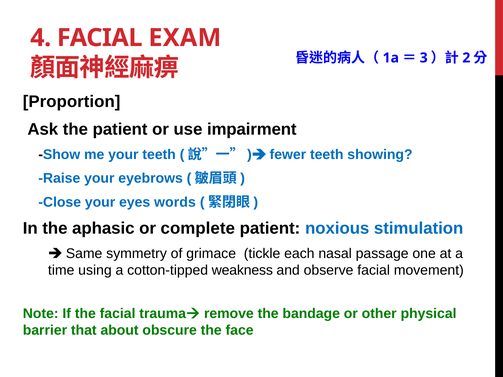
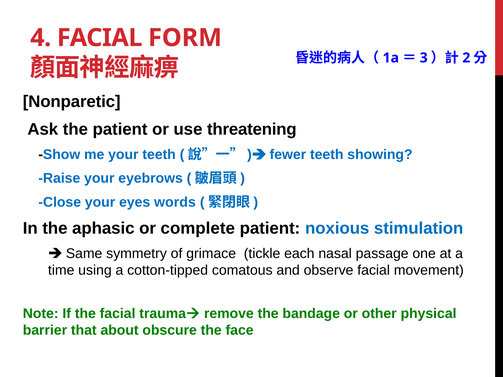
EXAM: EXAM -> FORM
Proportion: Proportion -> Nonparetic
impairment: impairment -> threatening
weakness: weakness -> comatous
